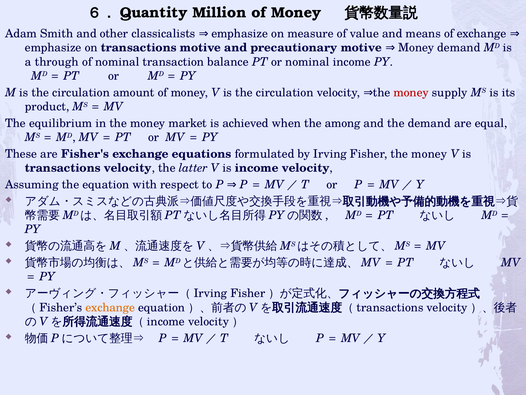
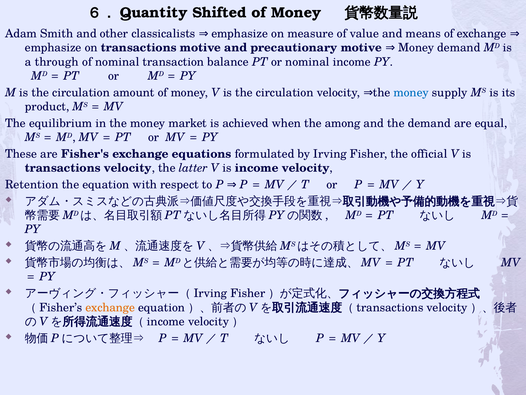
Million: Million -> Shifted
money at (411, 92) colour: red -> blue
Fisher the money: money -> official
Assuming: Assuming -> Retention
